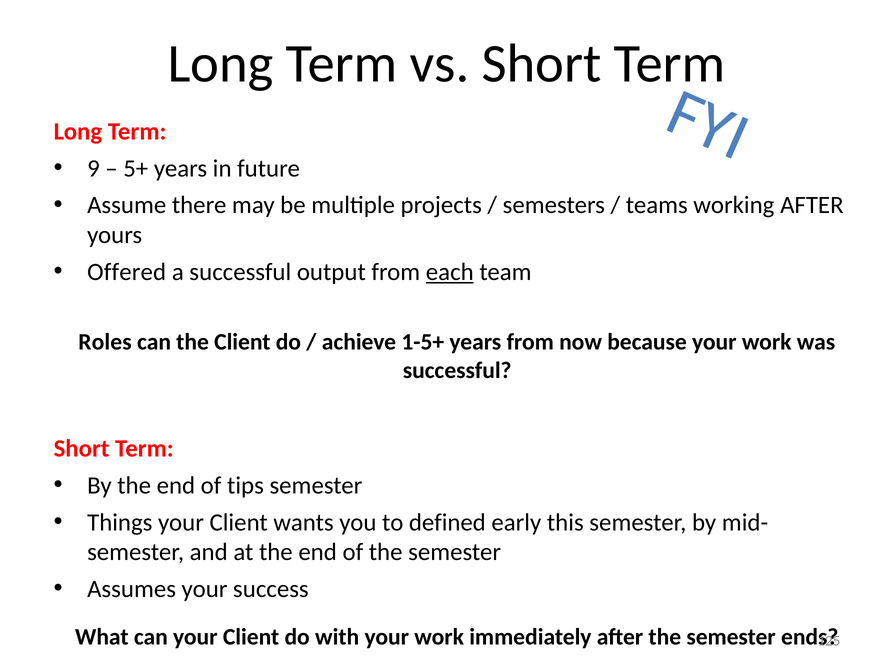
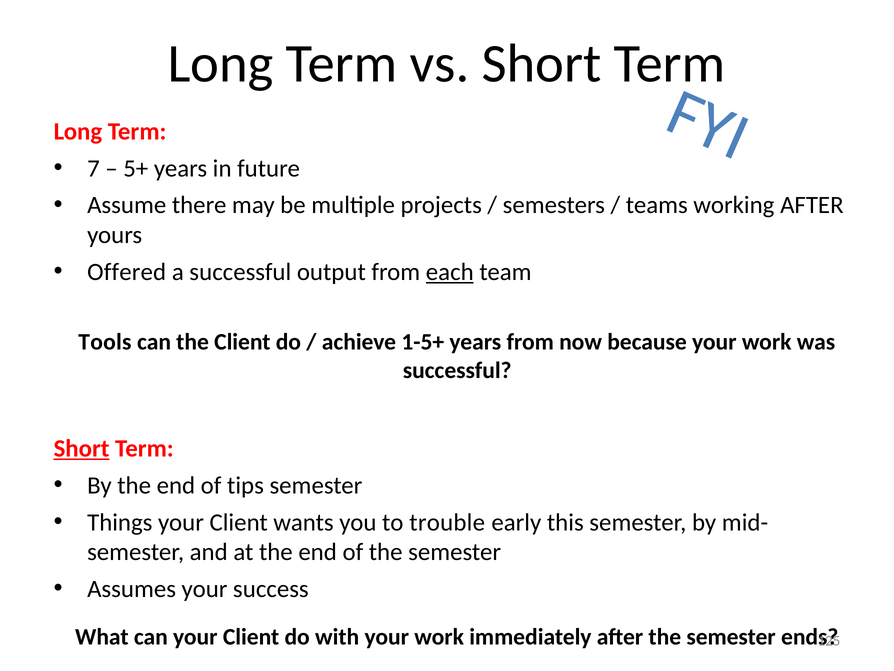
9: 9 -> 7
Roles: Roles -> Tools
Short at (82, 448) underline: none -> present
defined: defined -> trouble
